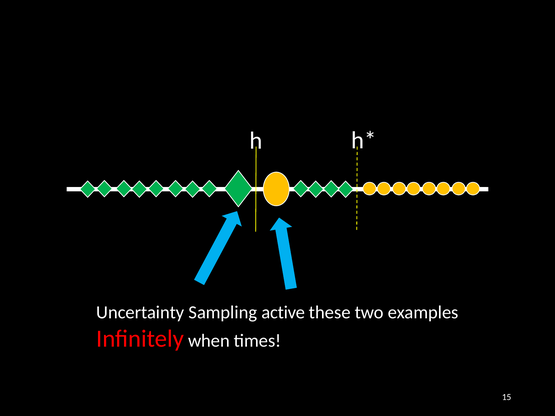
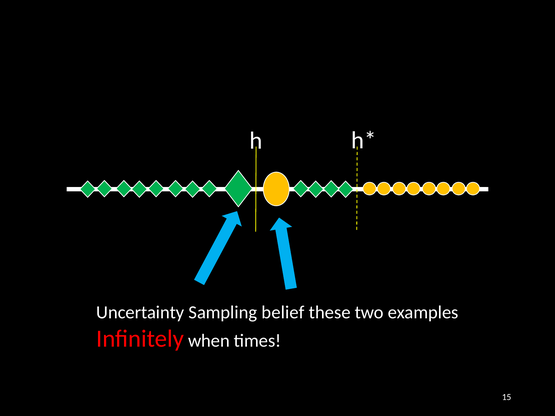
active: active -> belief
